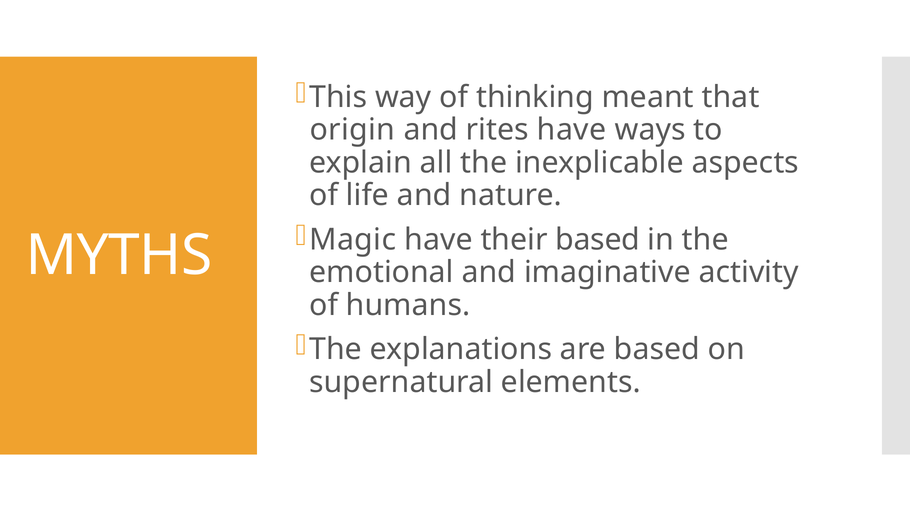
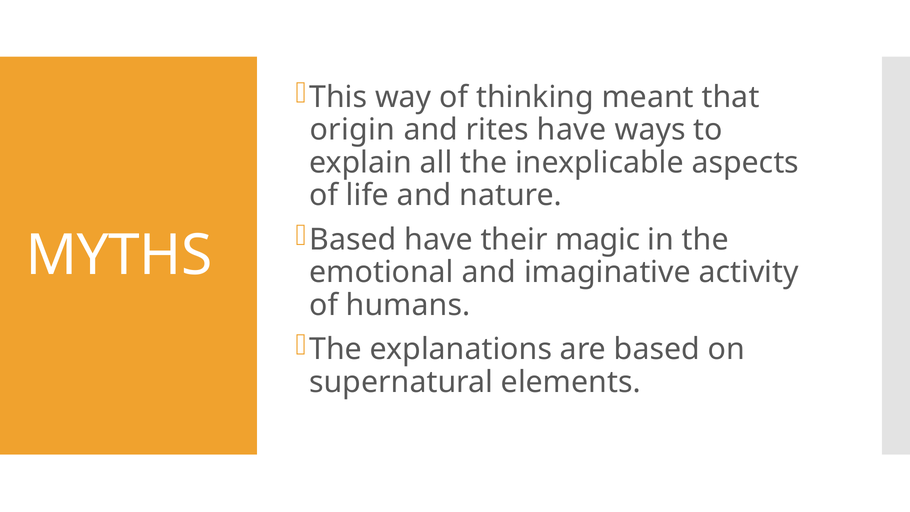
Magic at (353, 239): Magic -> Based
their based: based -> magic
